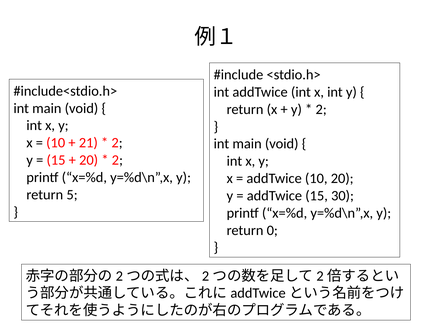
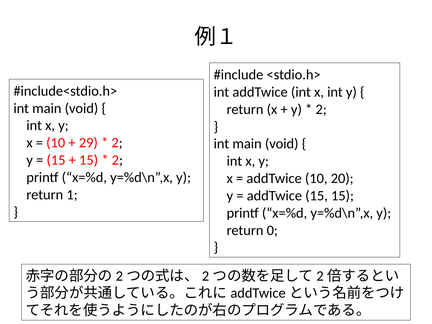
21: 21 -> 29
20 at (89, 160): 20 -> 15
5: 5 -> 1
15 30: 30 -> 15
